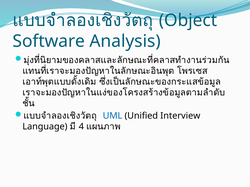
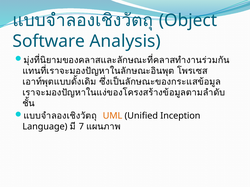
UML colour: blue -> orange
Interview: Interview -> Inception
4: 4 -> 7
